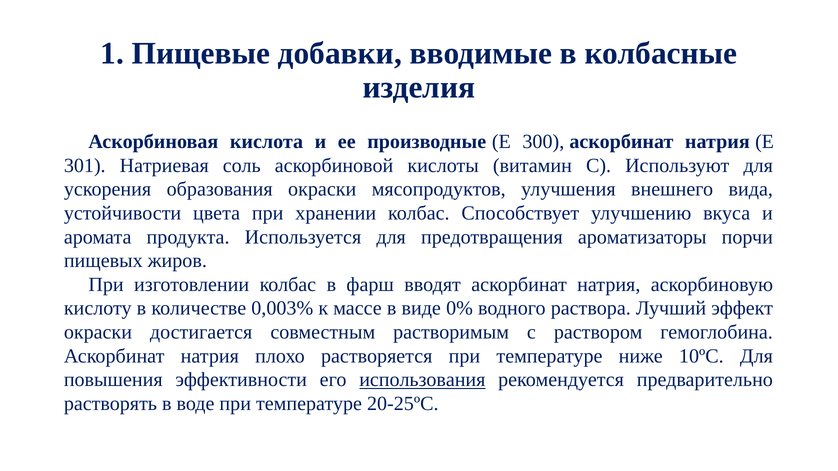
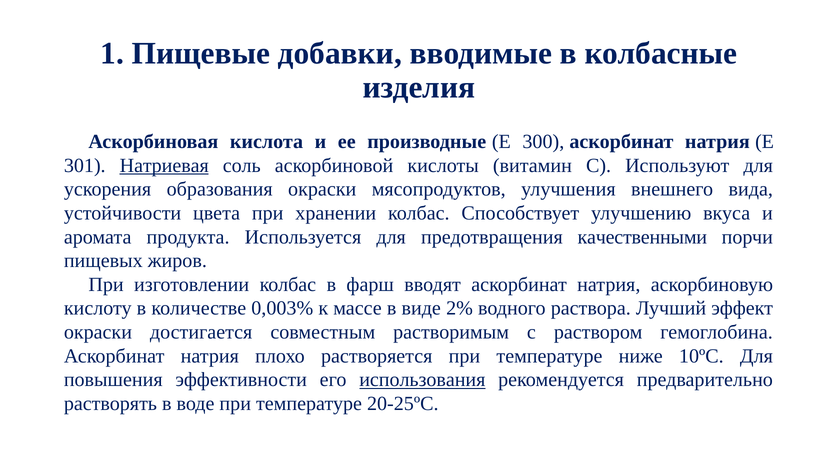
Натриевая underline: none -> present
ароматизаторы: ароматизаторы -> качественными
0%: 0% -> 2%
